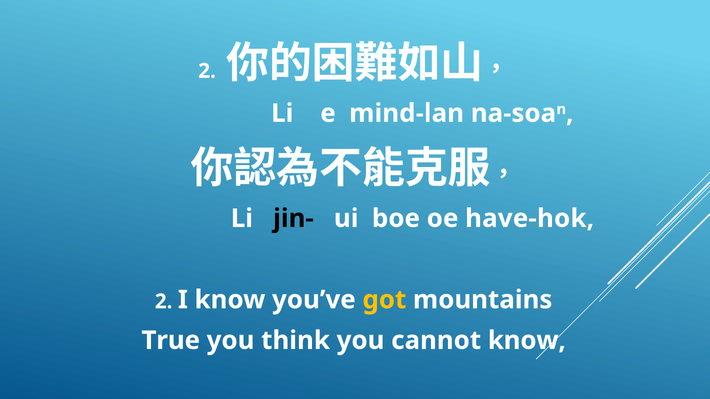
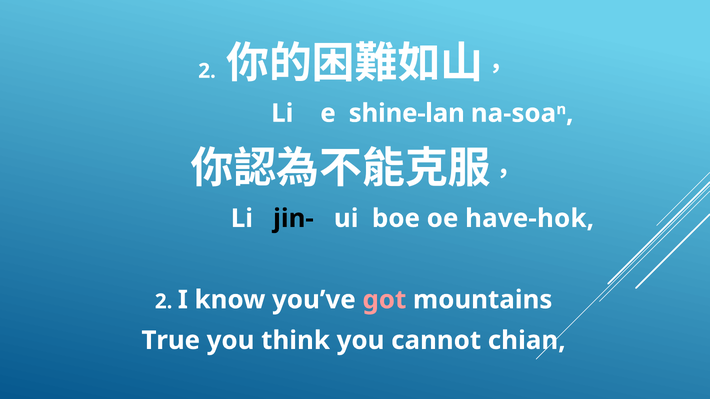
mind-lan: mind-lan -> shine-lan
got colour: yellow -> pink
cannot know: know -> chian
